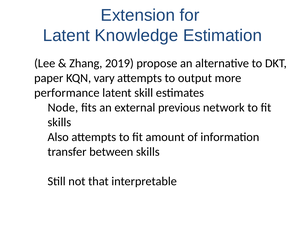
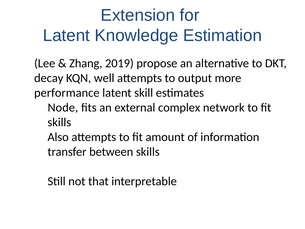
paper: paper -> decay
vary: vary -> well
previous: previous -> complex
